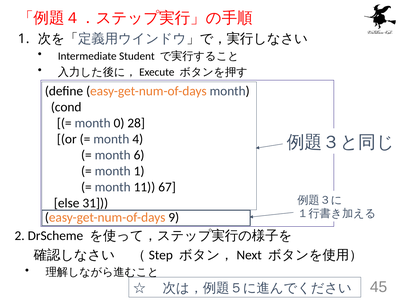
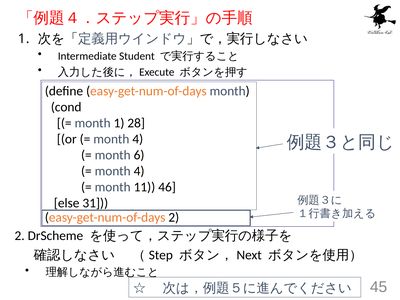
month 0: 0 -> 1
1 at (139, 171): 1 -> 4
67: 67 -> 46
easy-get-num-of-days 9: 9 -> 2
